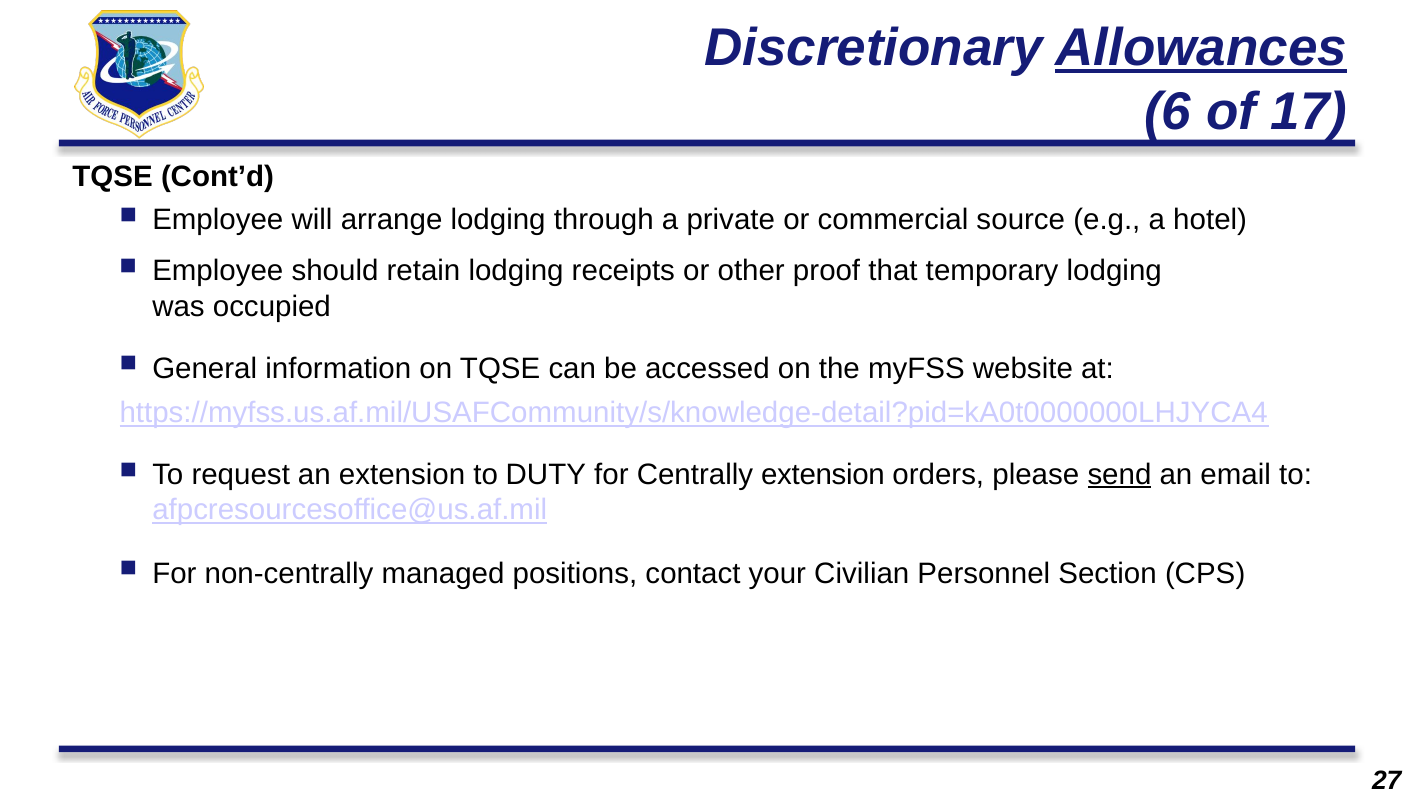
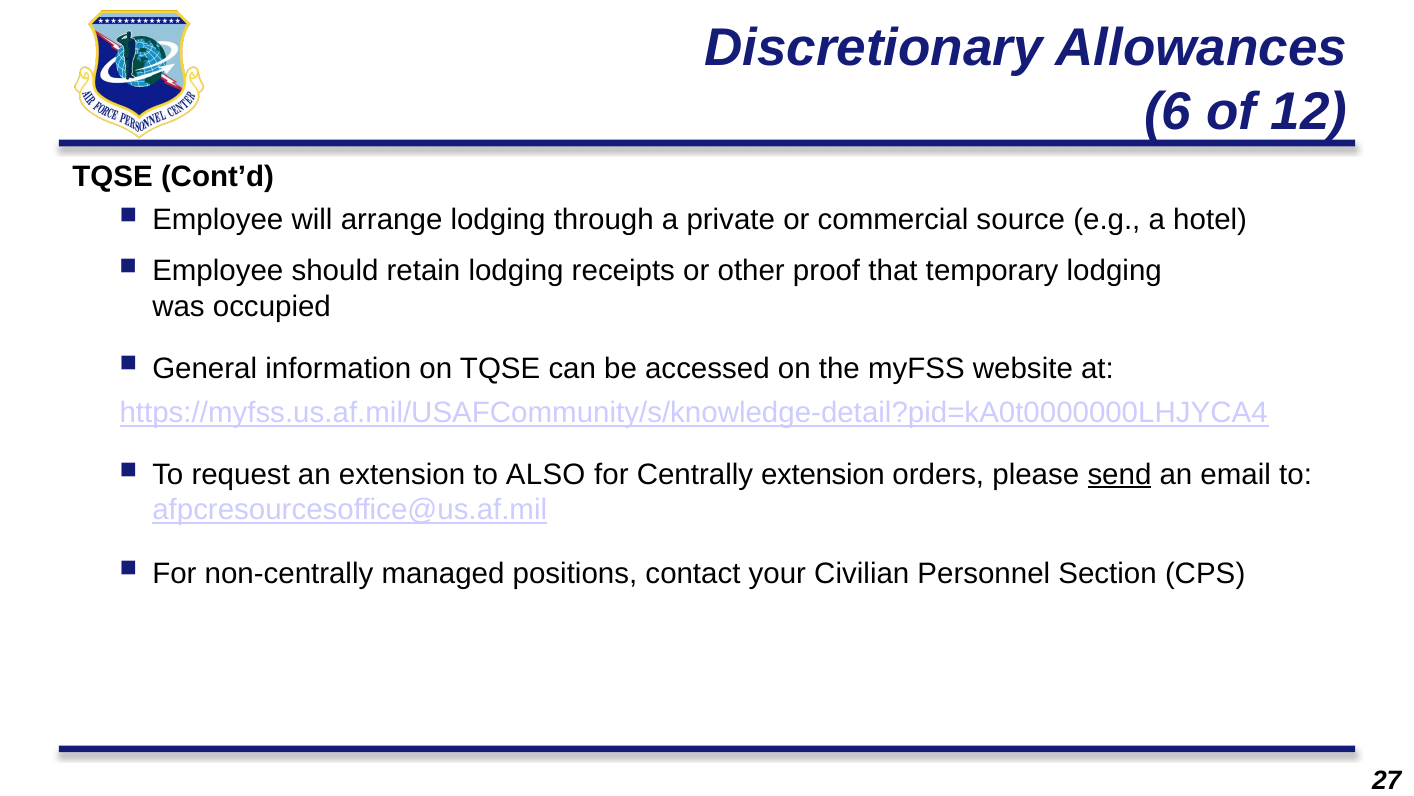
Allowances underline: present -> none
17: 17 -> 12
DUTY: DUTY -> ALSO
